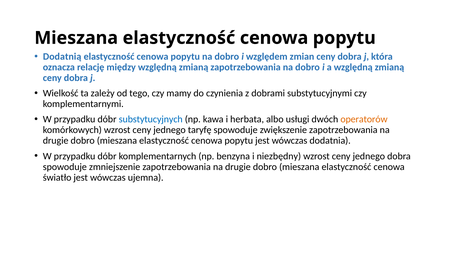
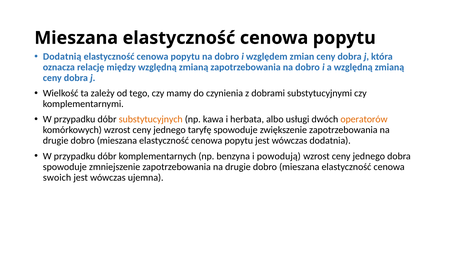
substytucyjnych colour: blue -> orange
niezbędny: niezbędny -> powodują
światło: światło -> swoich
